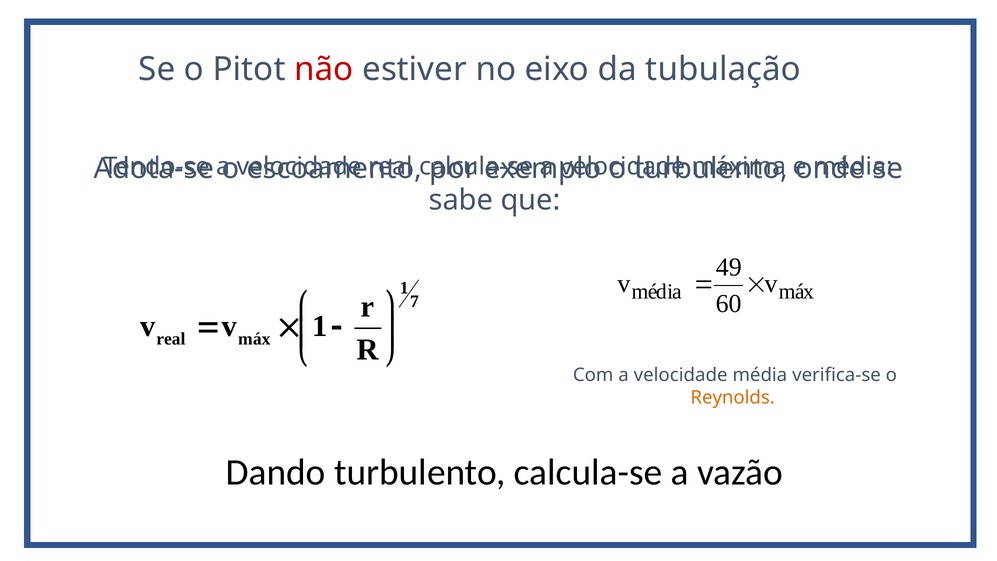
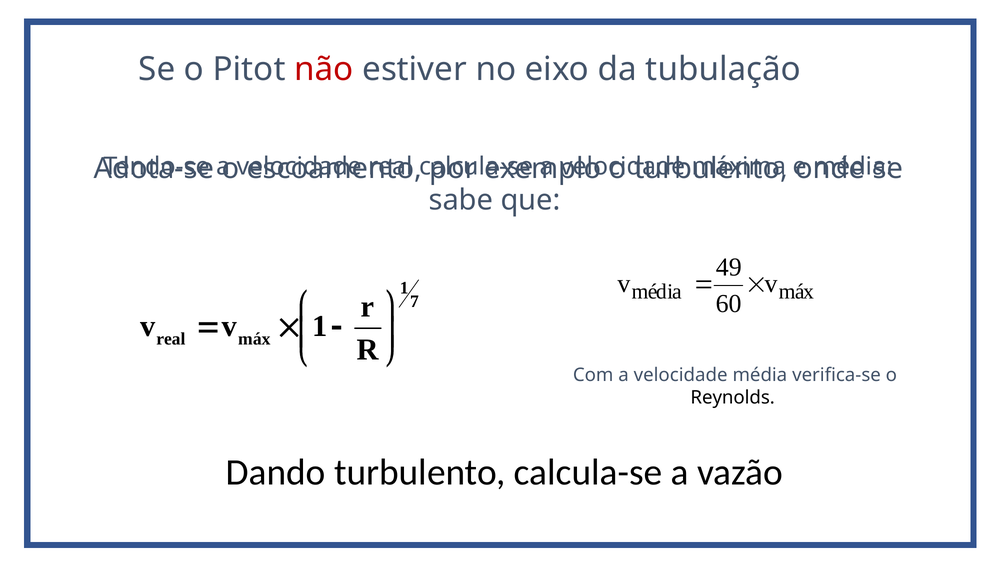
Reynolds colour: orange -> black
